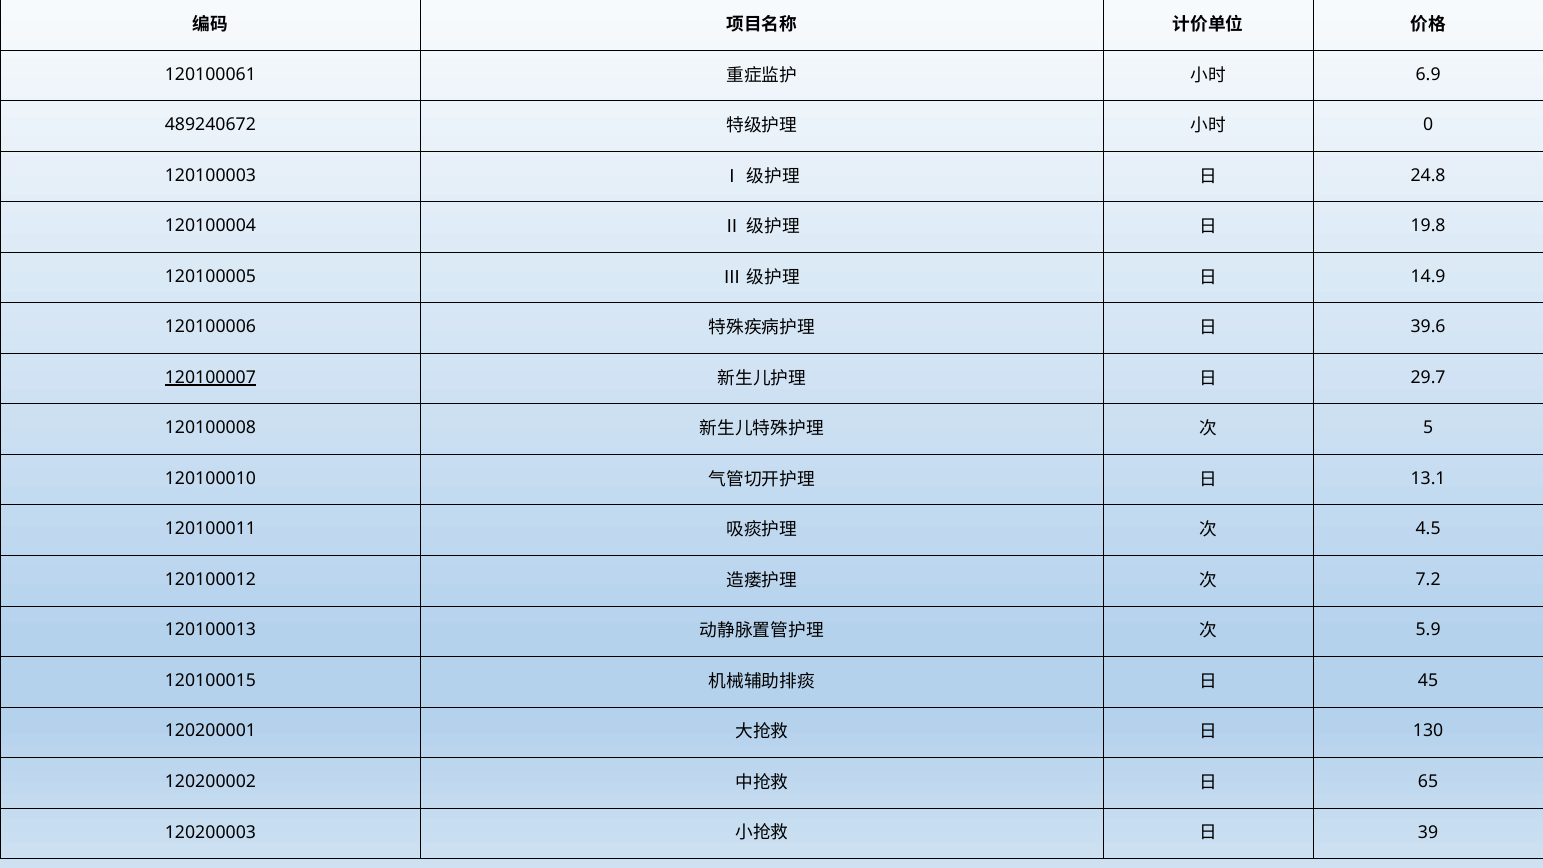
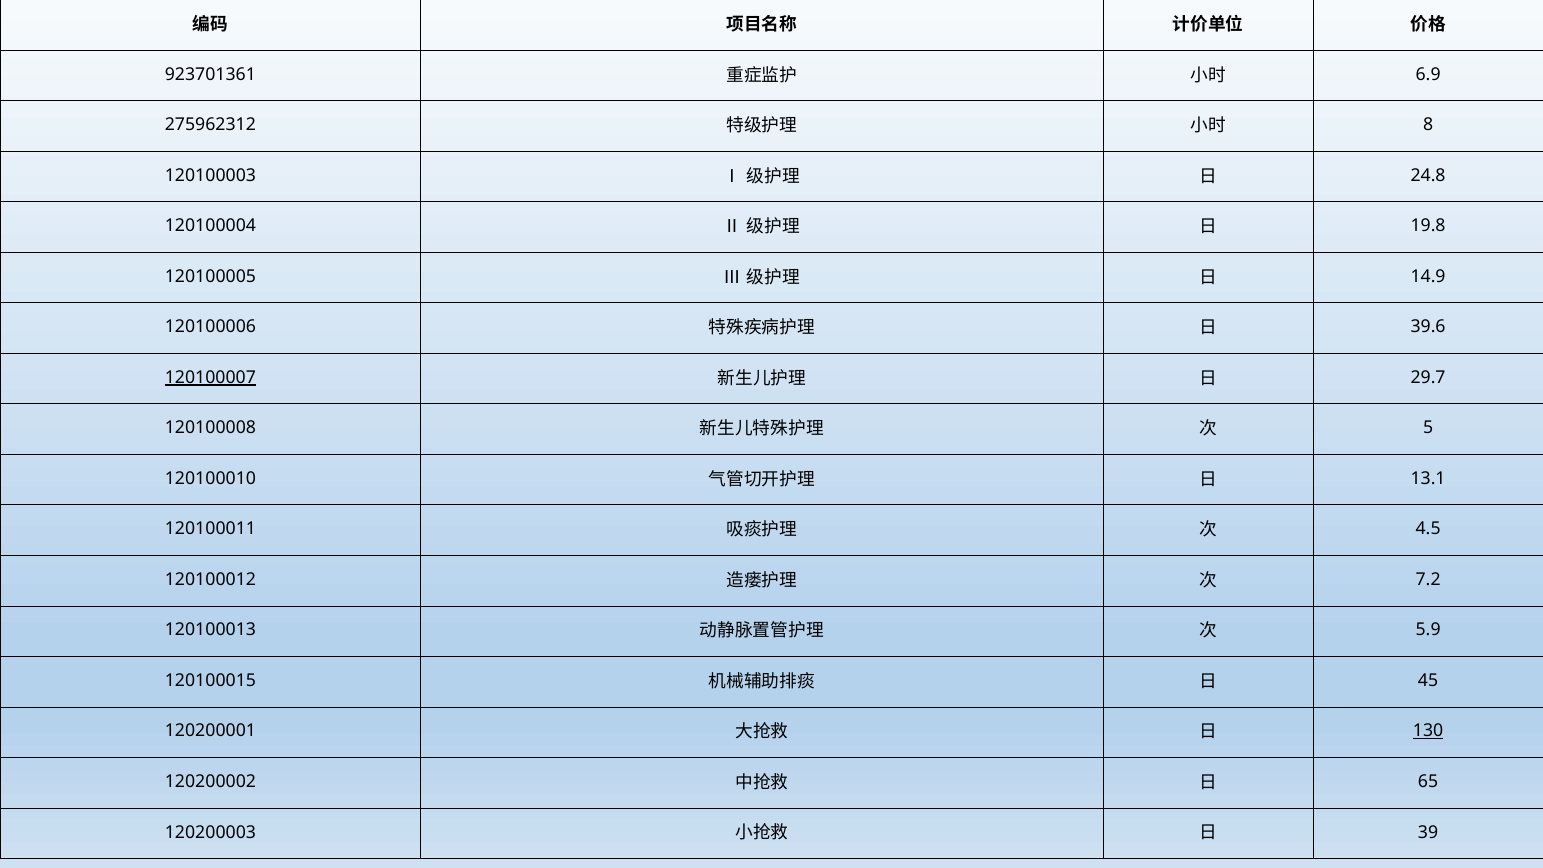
120100061: 120100061 -> 923701361
489240672: 489240672 -> 275962312
0: 0 -> 8
130 underline: none -> present
